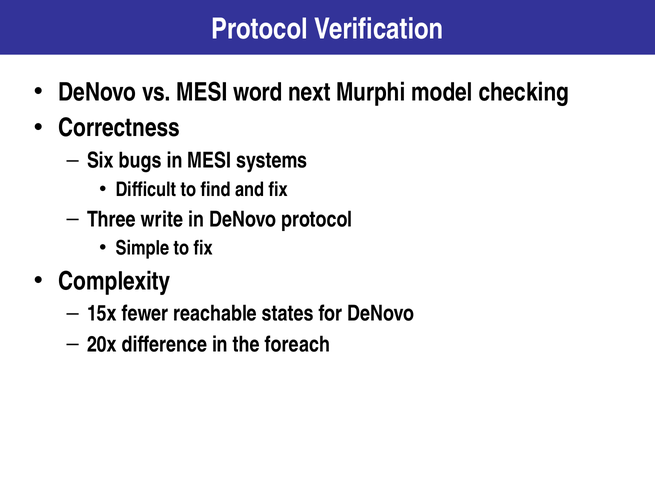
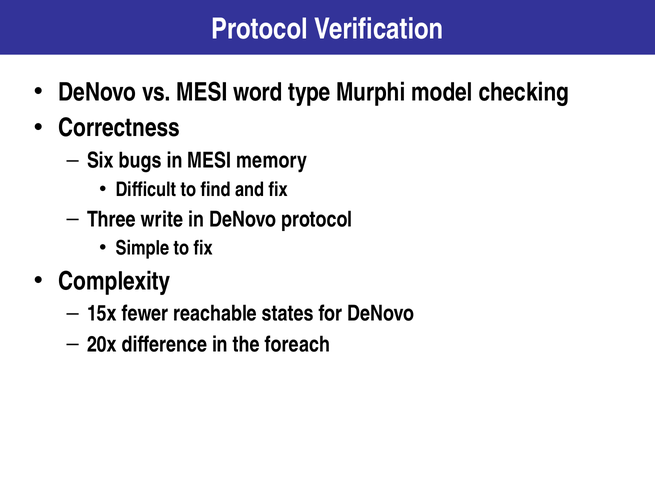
next: next -> type
systems: systems -> memory
